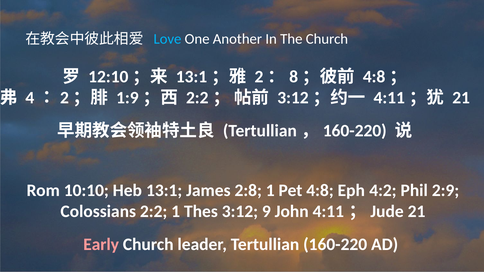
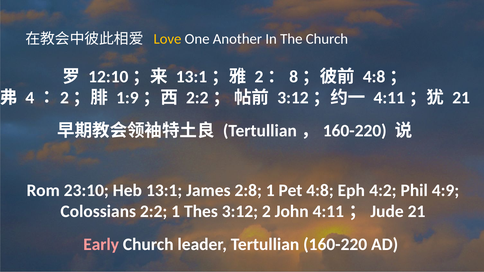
Love colour: light blue -> yellow
10:10: 10:10 -> 23:10
2:9: 2:9 -> 4:9
9: 9 -> 2
